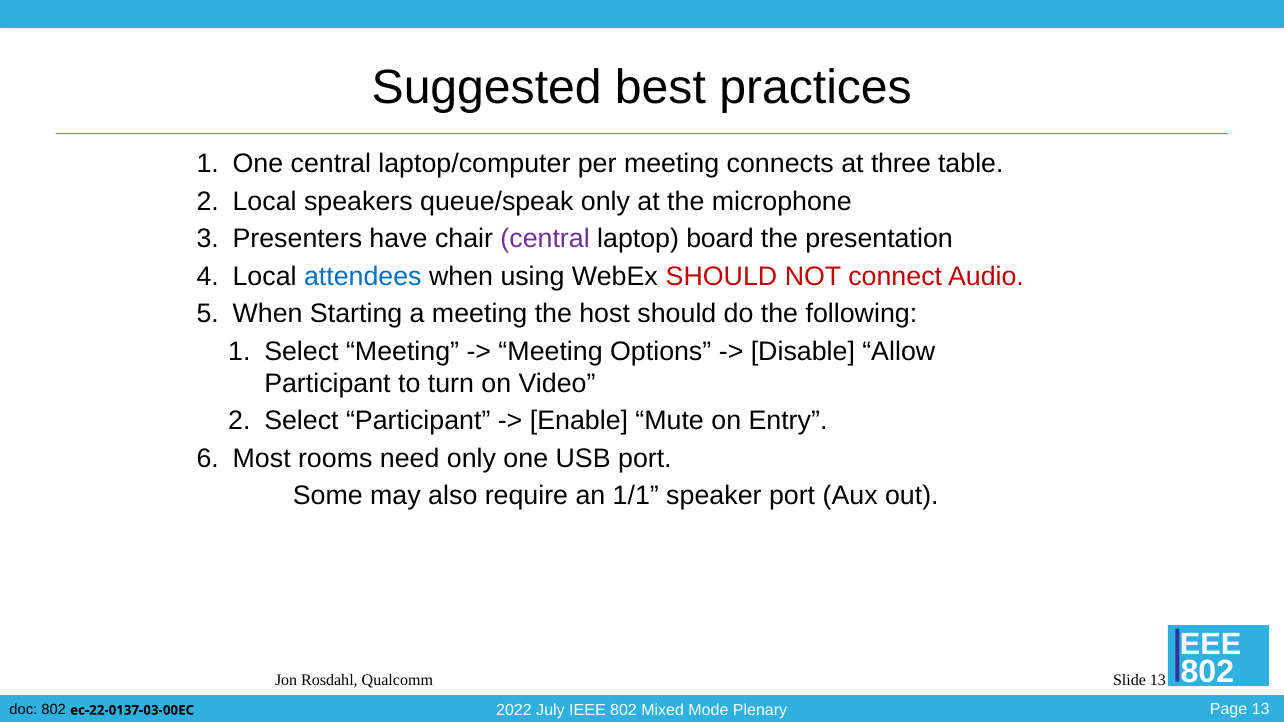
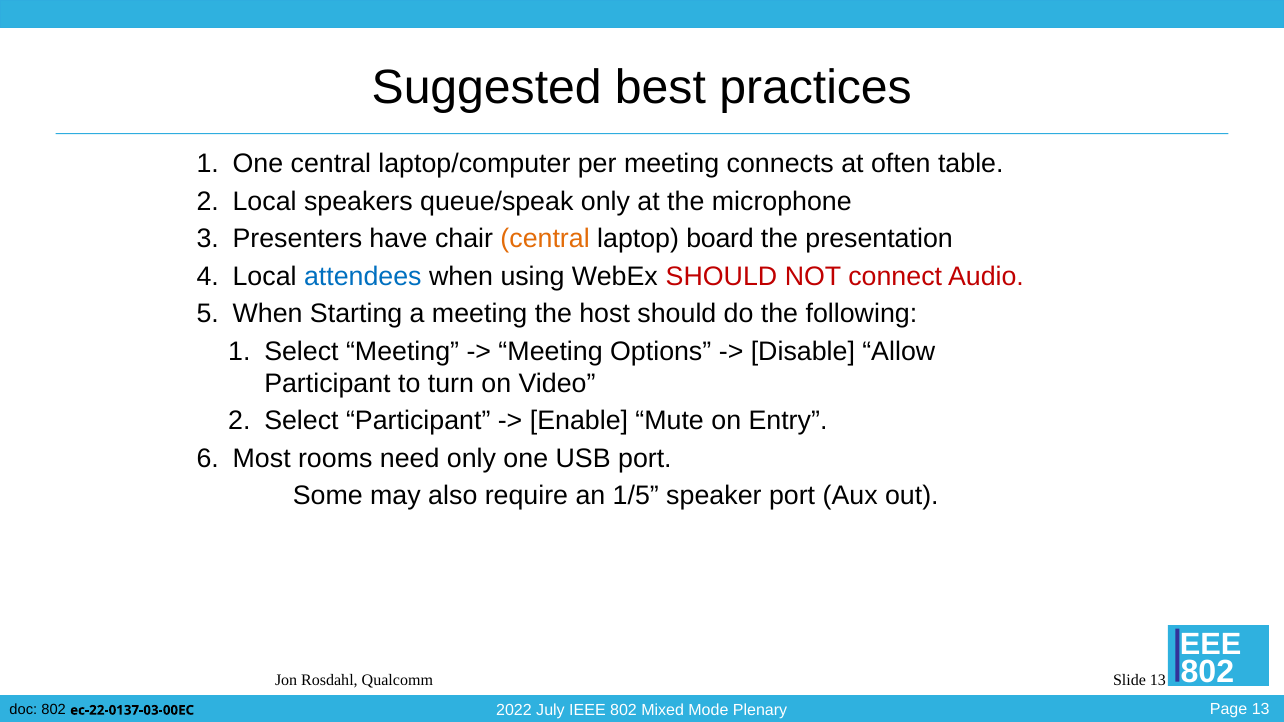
three: three -> often
central at (545, 239) colour: purple -> orange
1/1: 1/1 -> 1/5
